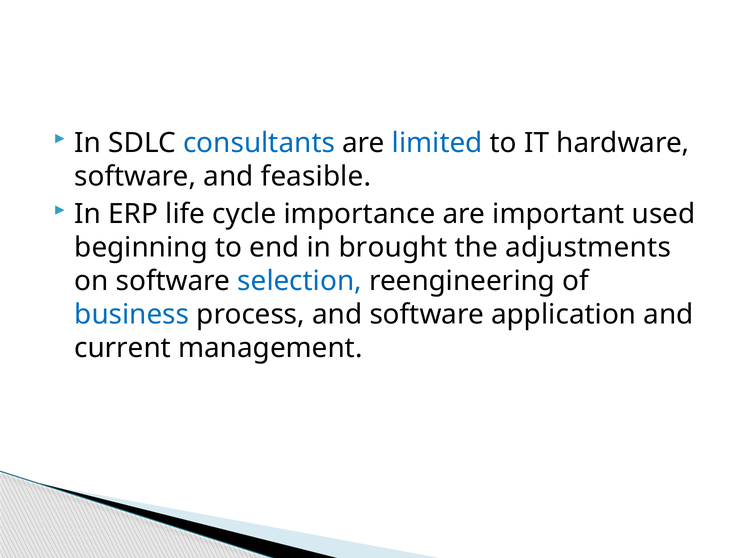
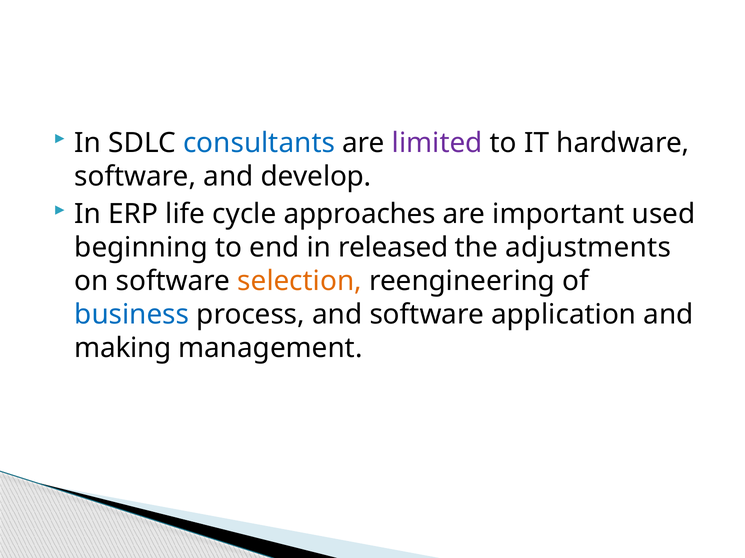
limited colour: blue -> purple
feasible: feasible -> develop
importance: importance -> approaches
brought: brought -> released
selection colour: blue -> orange
current: current -> making
